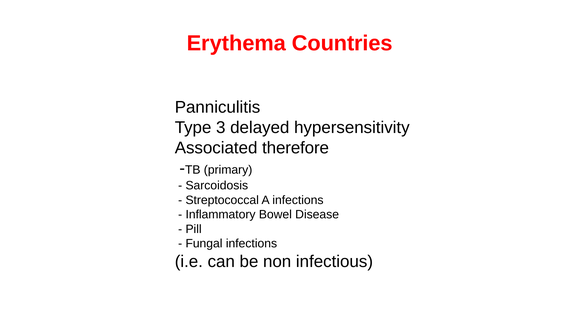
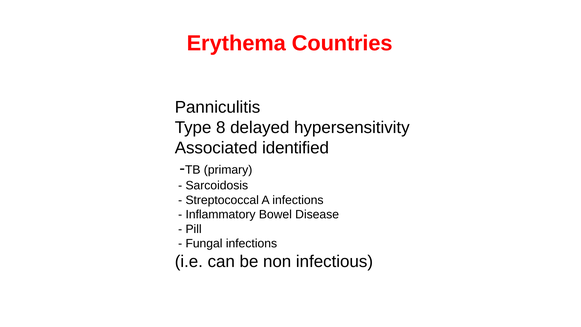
3: 3 -> 8
therefore: therefore -> identified
